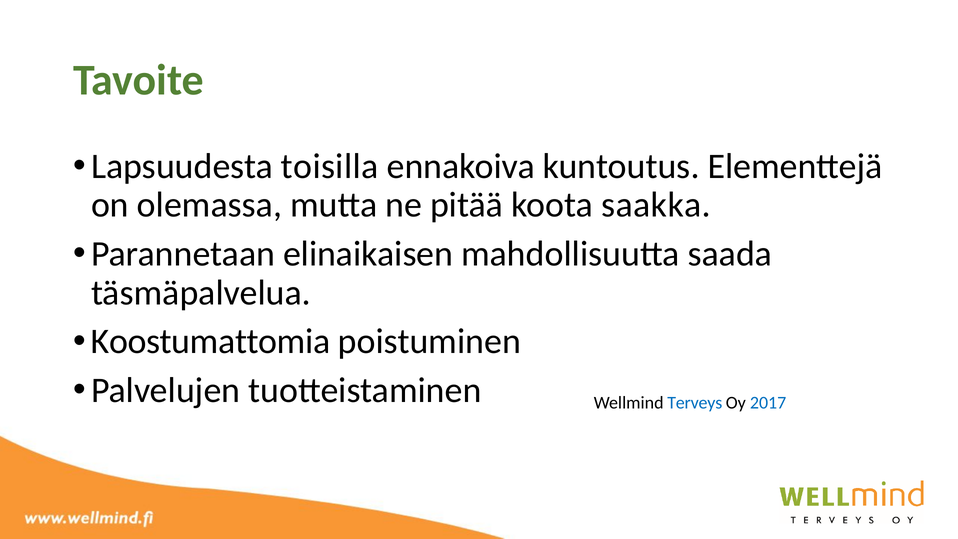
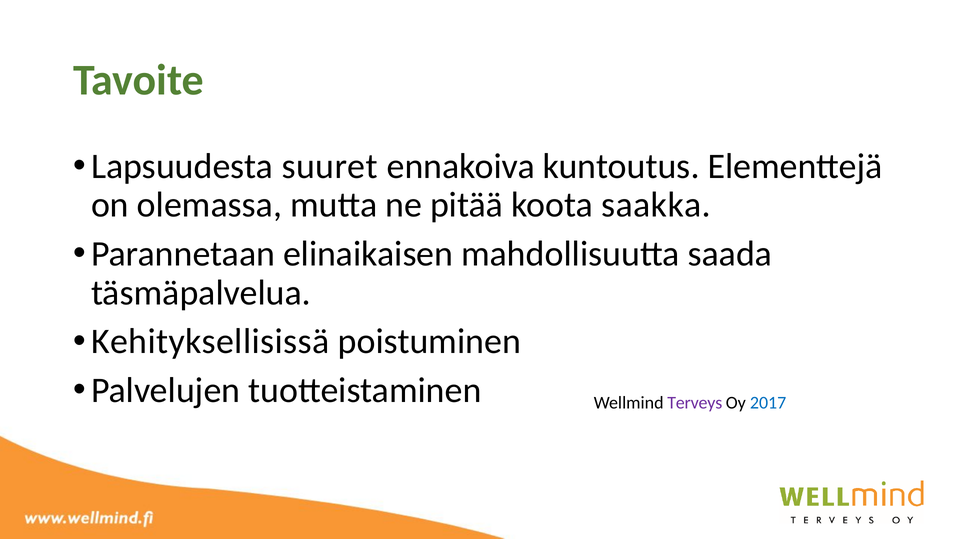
toisilla: toisilla -> suuret
Koostumattomia: Koostumattomia -> Kehityksellisissä
Terveys colour: blue -> purple
